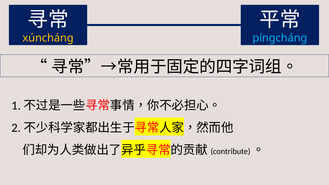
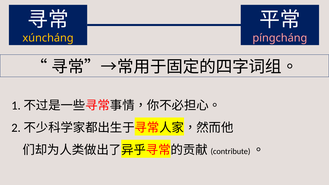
píngcháng colour: light blue -> pink
